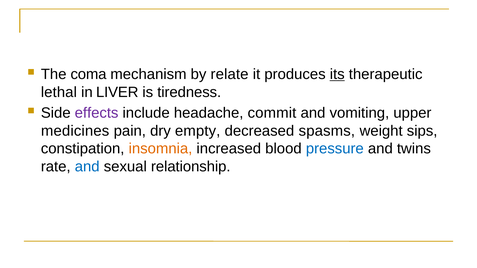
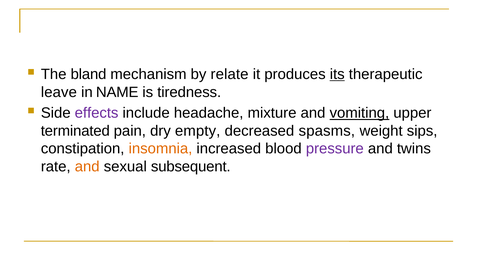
coma: coma -> bland
lethal: lethal -> leave
LIVER: LIVER -> NAME
commit: commit -> mixture
vomiting underline: none -> present
medicines: medicines -> terminated
pressure colour: blue -> purple
and at (87, 167) colour: blue -> orange
relationship: relationship -> subsequent
